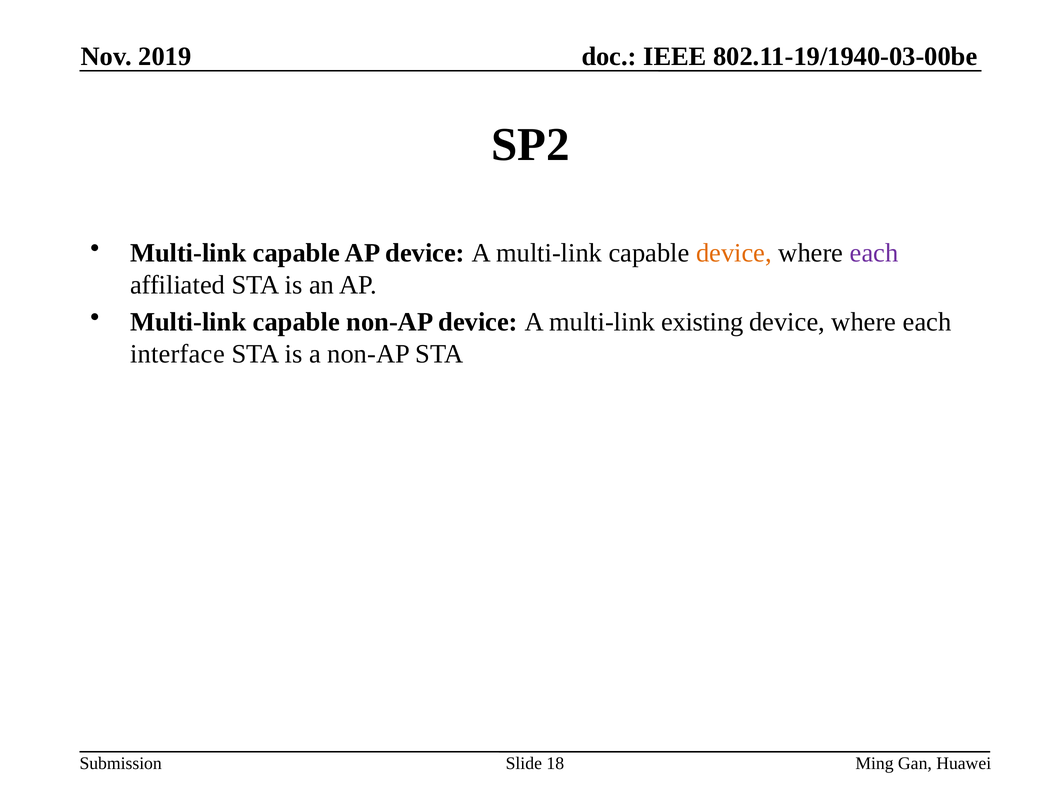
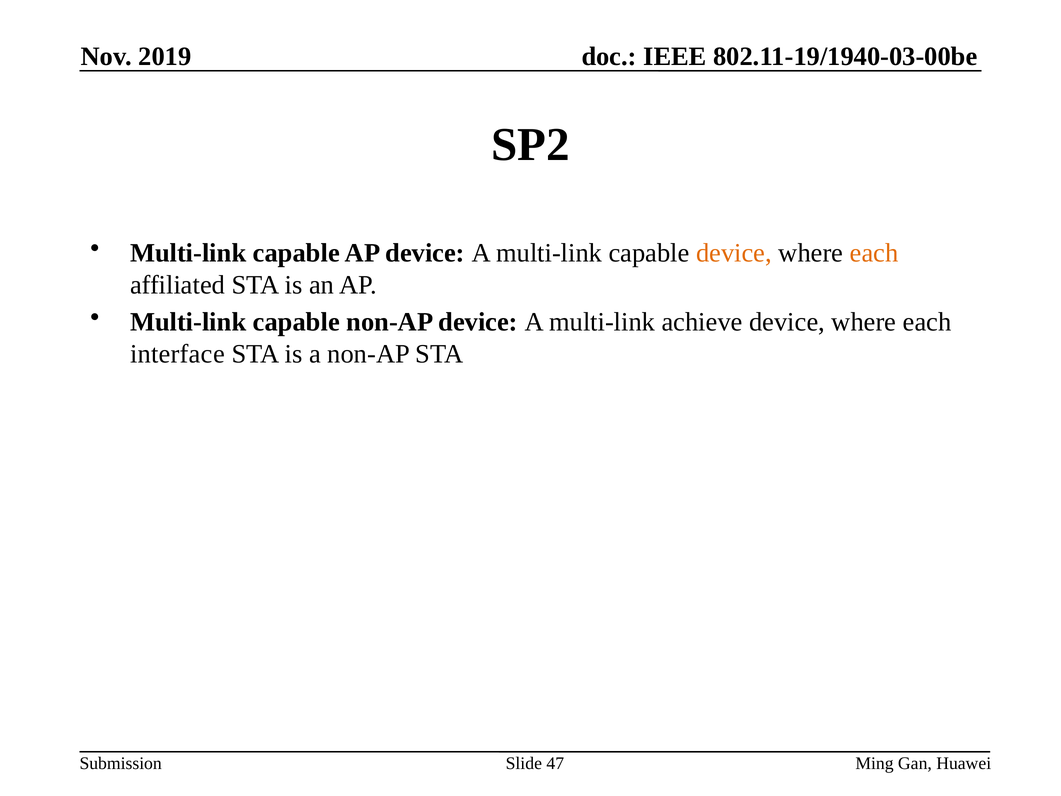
each at (874, 253) colour: purple -> orange
existing: existing -> achieve
18: 18 -> 47
